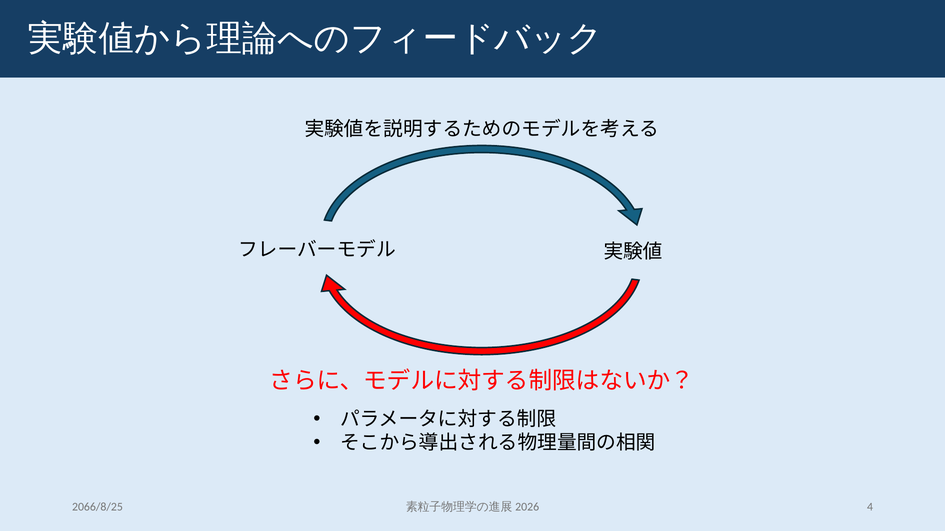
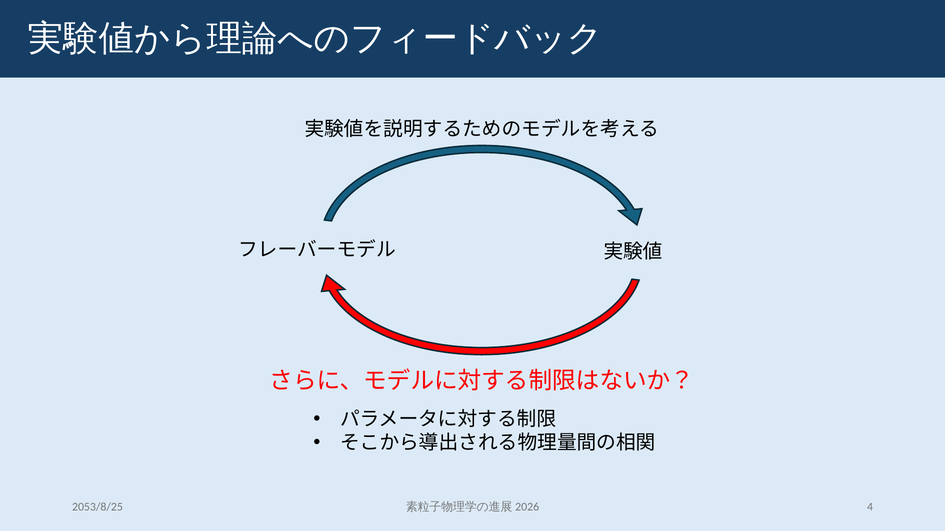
2066/8/25: 2066/8/25 -> 2053/8/25
